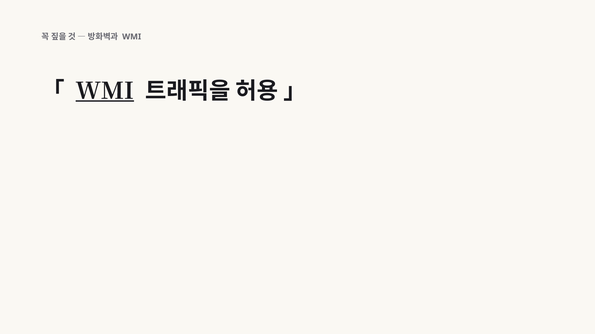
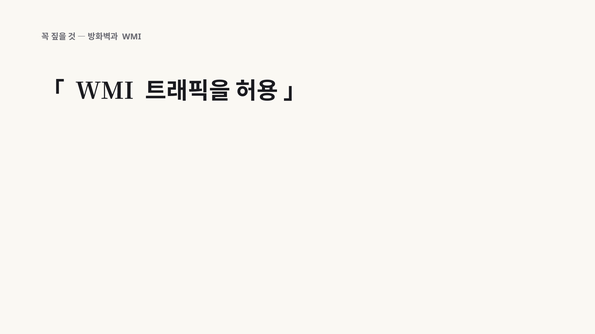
WMI at (105, 91) underline: present -> none
